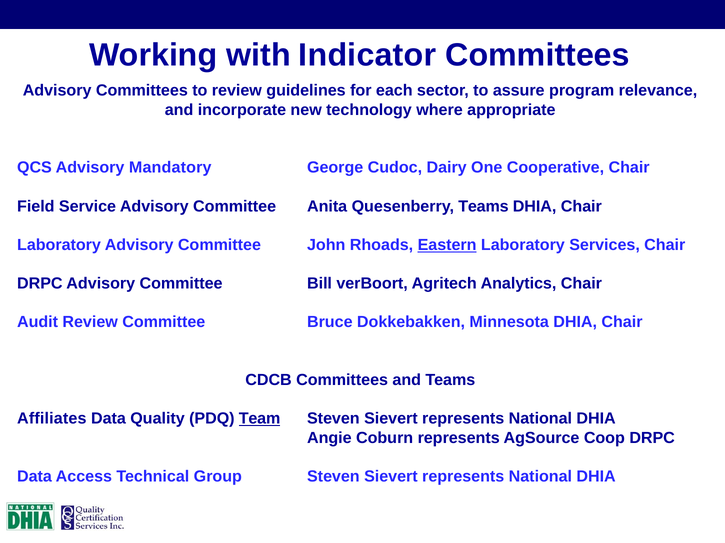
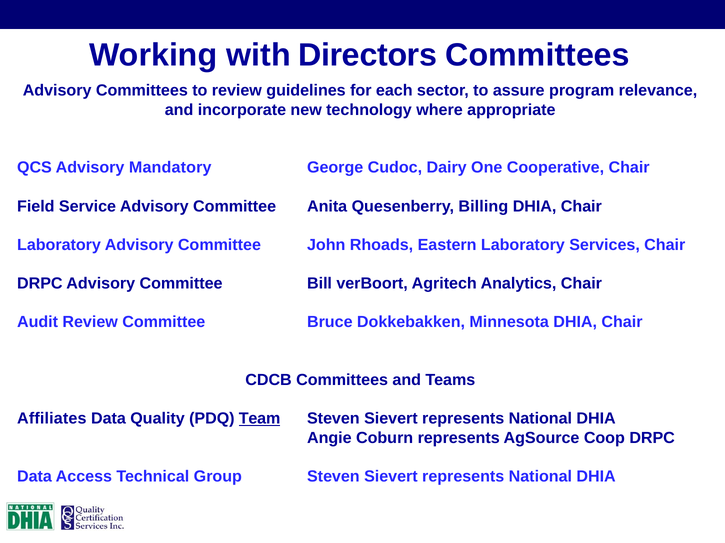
Indicator: Indicator -> Directors
Quesenberry Teams: Teams -> Billing
Eastern underline: present -> none
